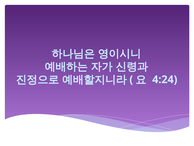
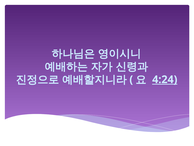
4:24 underline: none -> present
